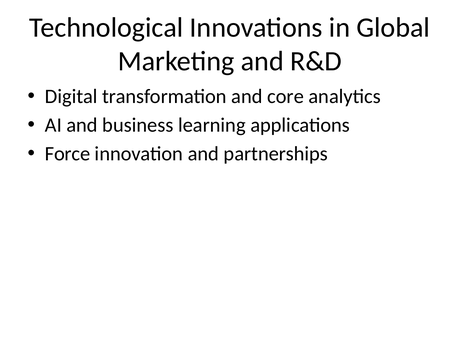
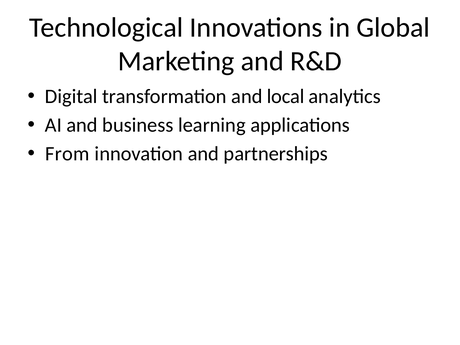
core: core -> local
Force: Force -> From
